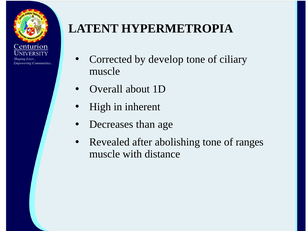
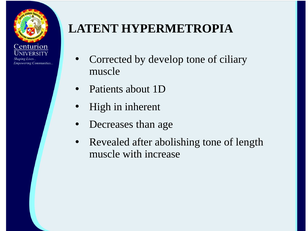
Overall: Overall -> Patients
ranges: ranges -> length
distance: distance -> increase
